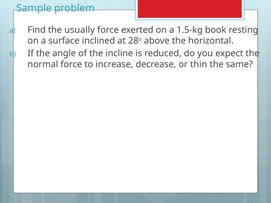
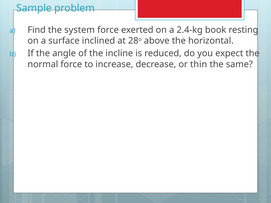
usually: usually -> system
1.5-kg: 1.5-kg -> 2.4-kg
